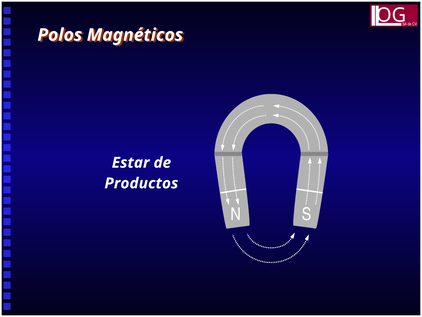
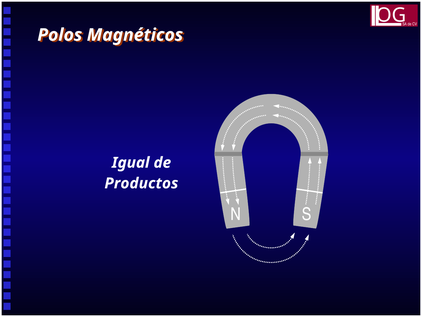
Estar: Estar -> Igual
